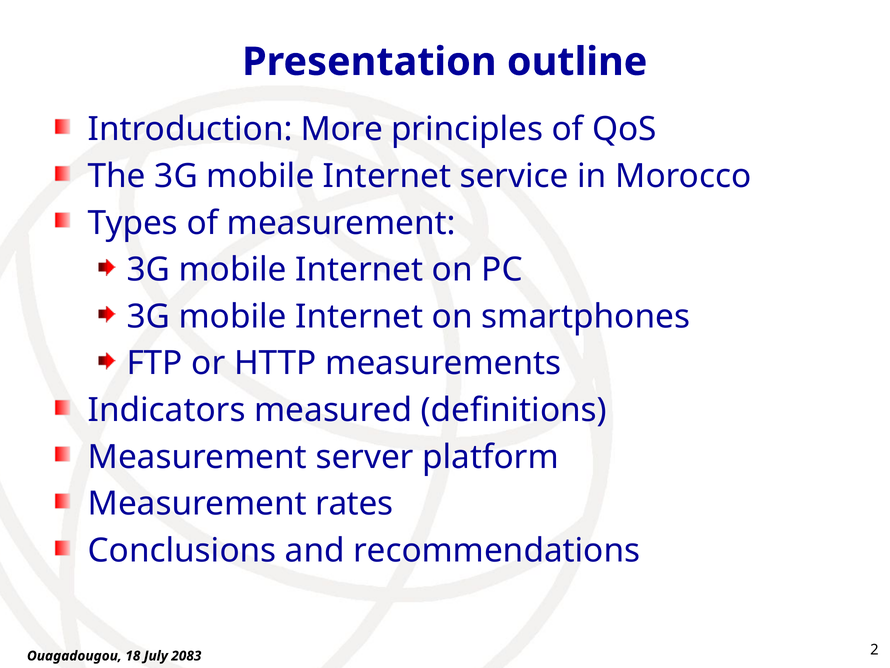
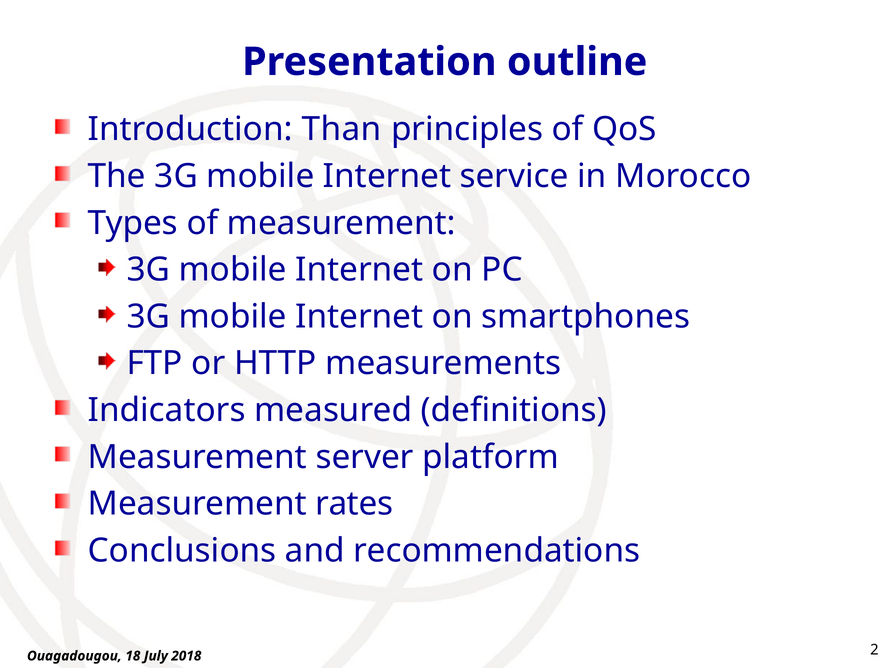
More: More -> Than
2083: 2083 -> 2018
